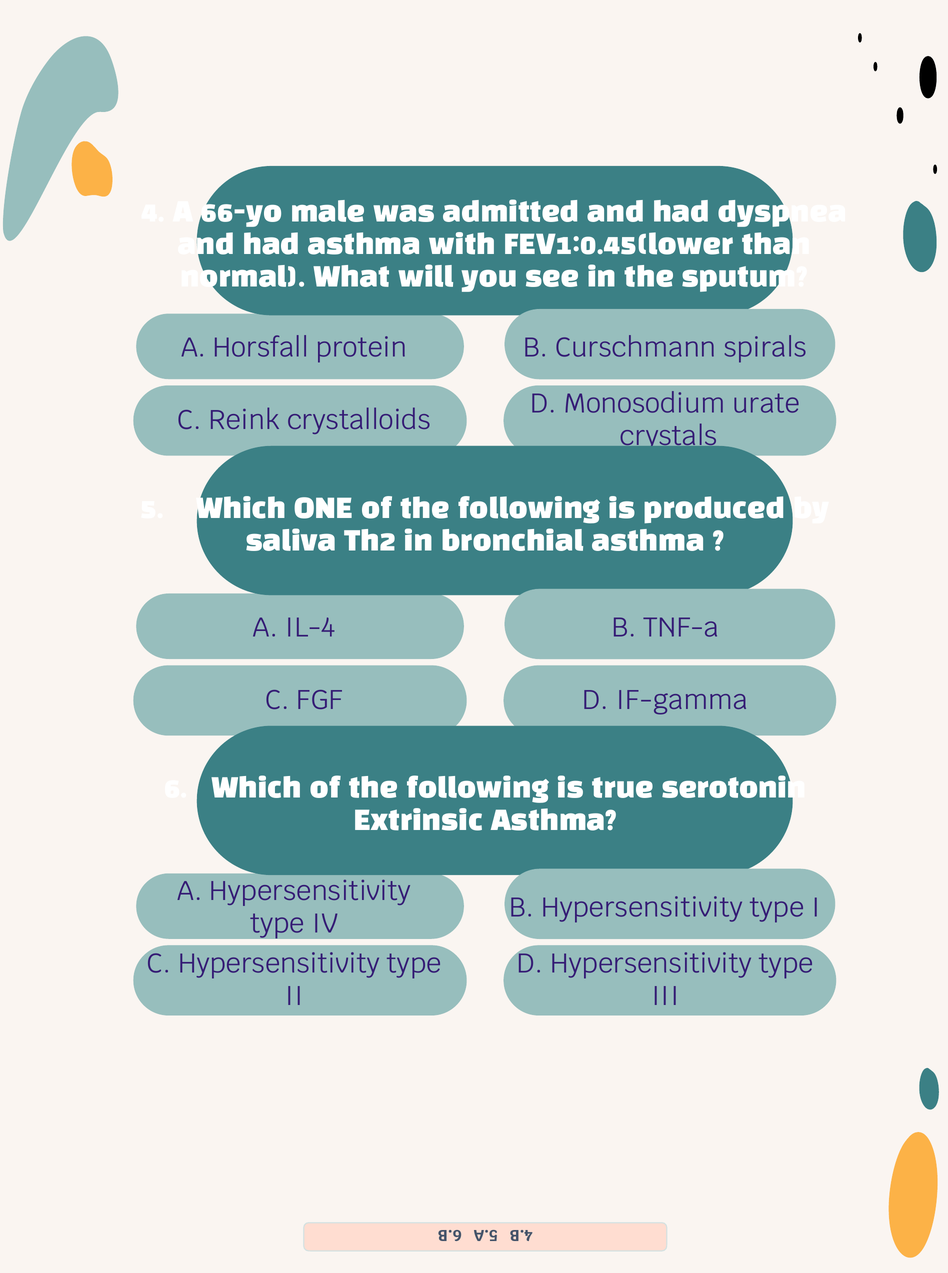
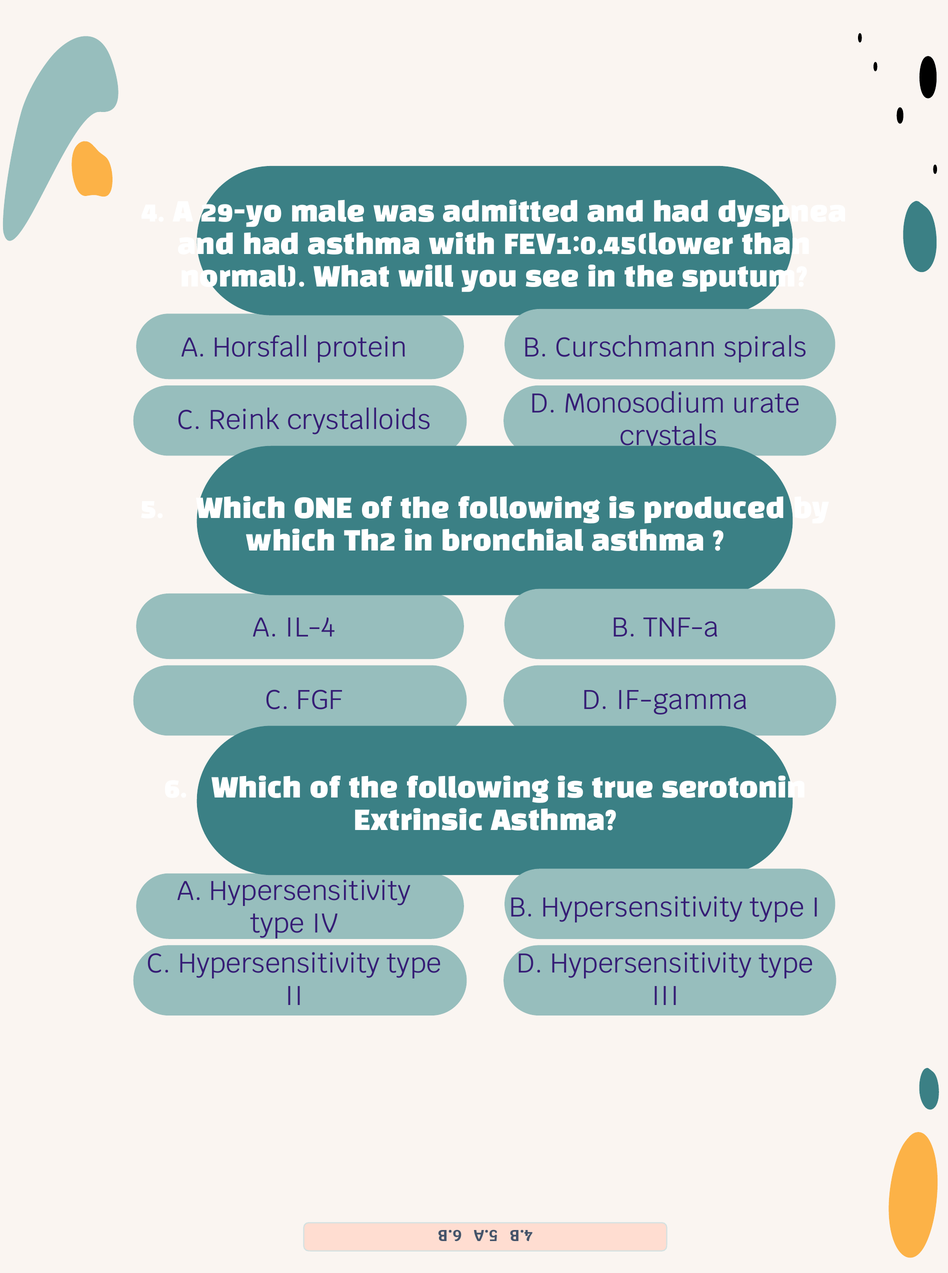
66-yo: 66-yo -> 29-yo
saliva at (291, 542): saliva -> which
